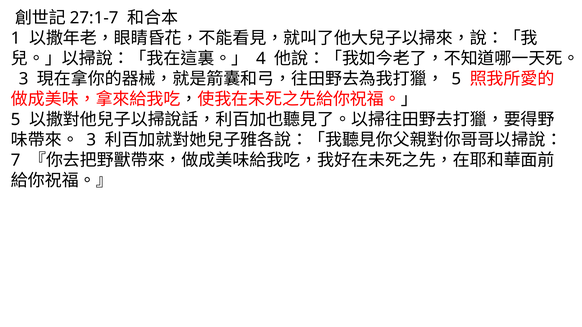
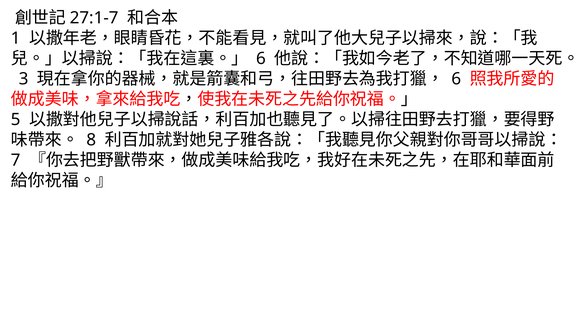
4 at (261, 59): 4 -> 6
5 at (456, 79): 5 -> 6
3 at (91, 140): 3 -> 8
